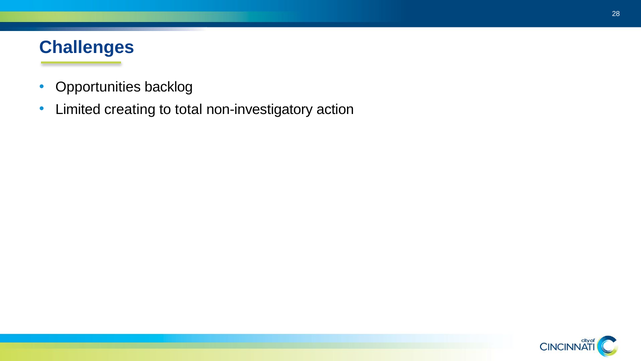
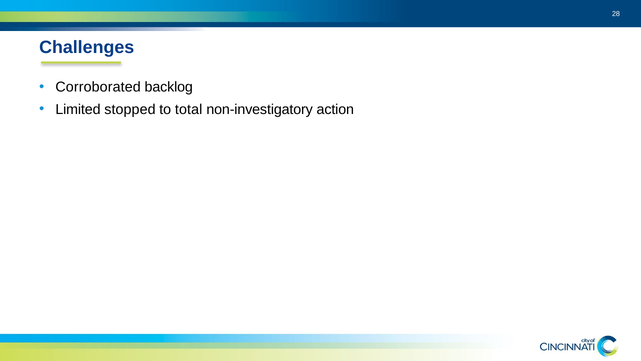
Opportunities: Opportunities -> Corroborated
creating: creating -> stopped
